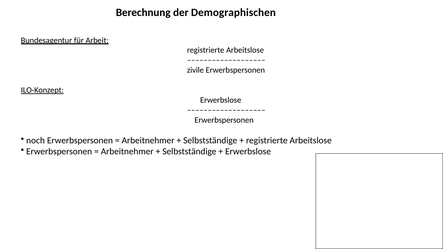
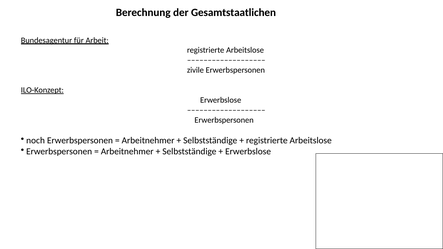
Demographischen: Demographischen -> Gesamtstaatlichen
